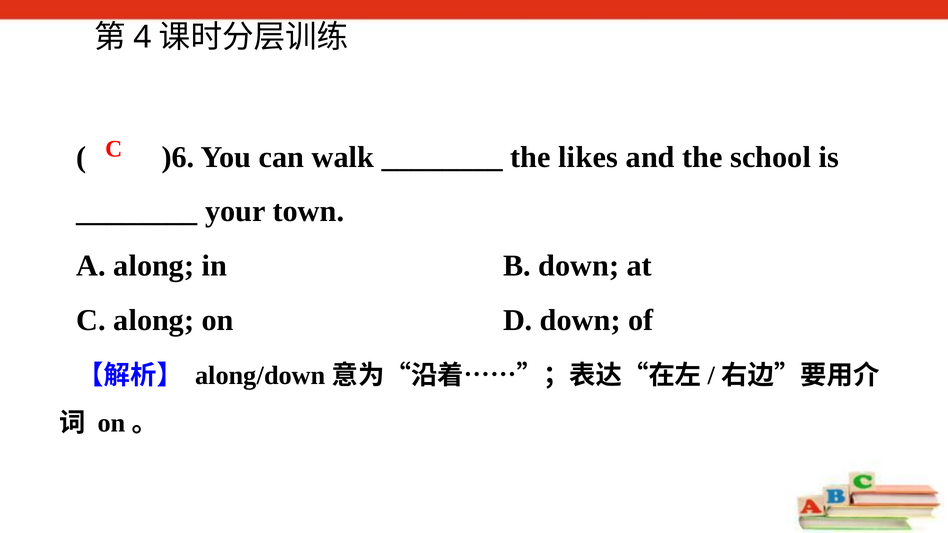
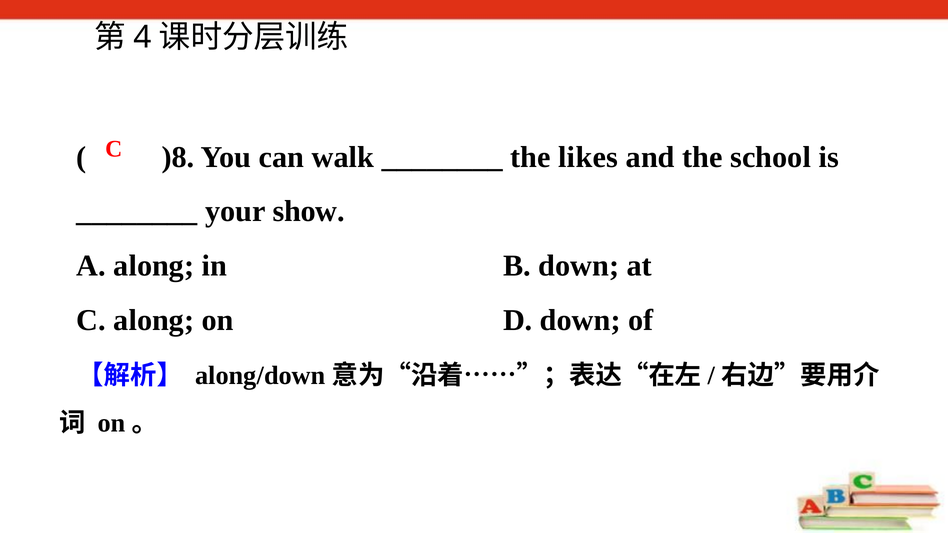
)6: )6 -> )8
town: town -> show
